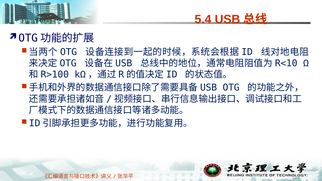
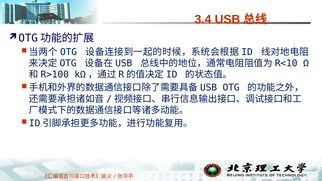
5.4: 5.4 -> 3.4
